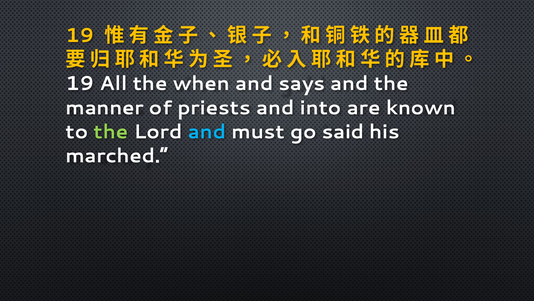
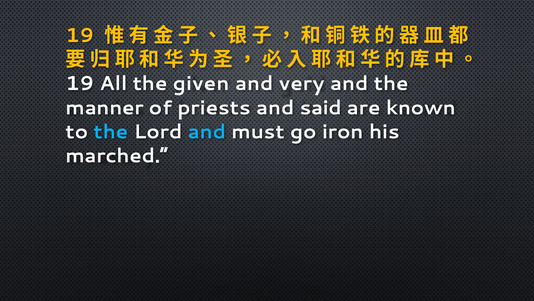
when: when -> given
says: says -> very
into: into -> said
the at (111, 132) colour: light green -> light blue
said: said -> iron
